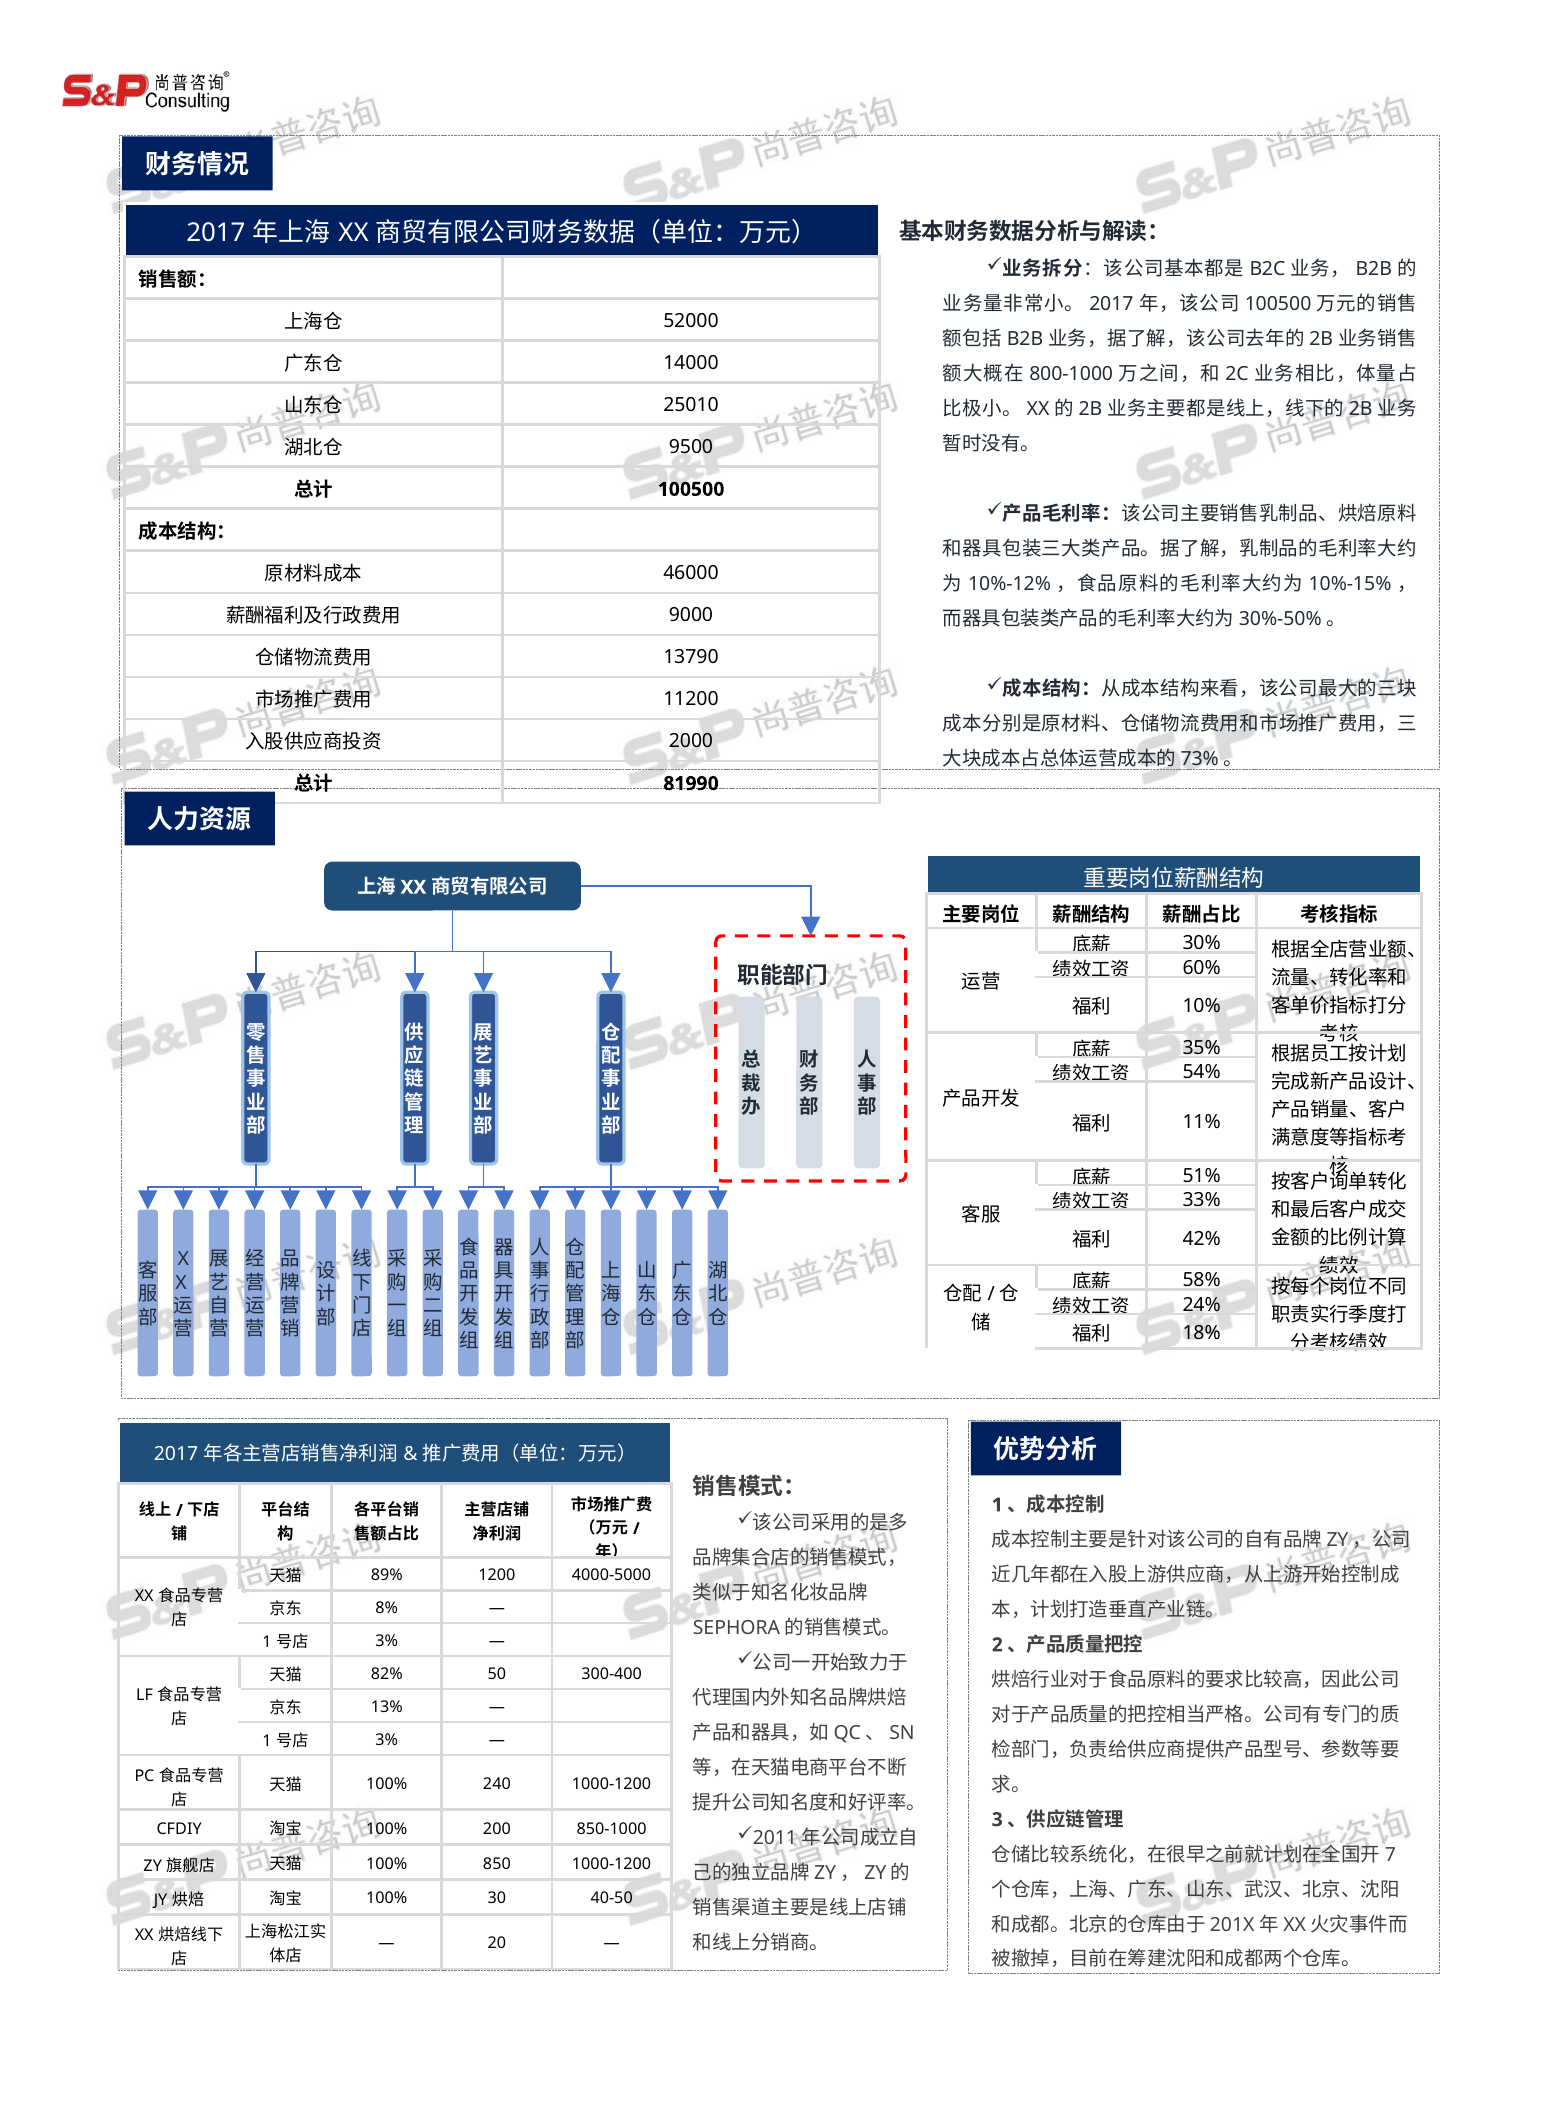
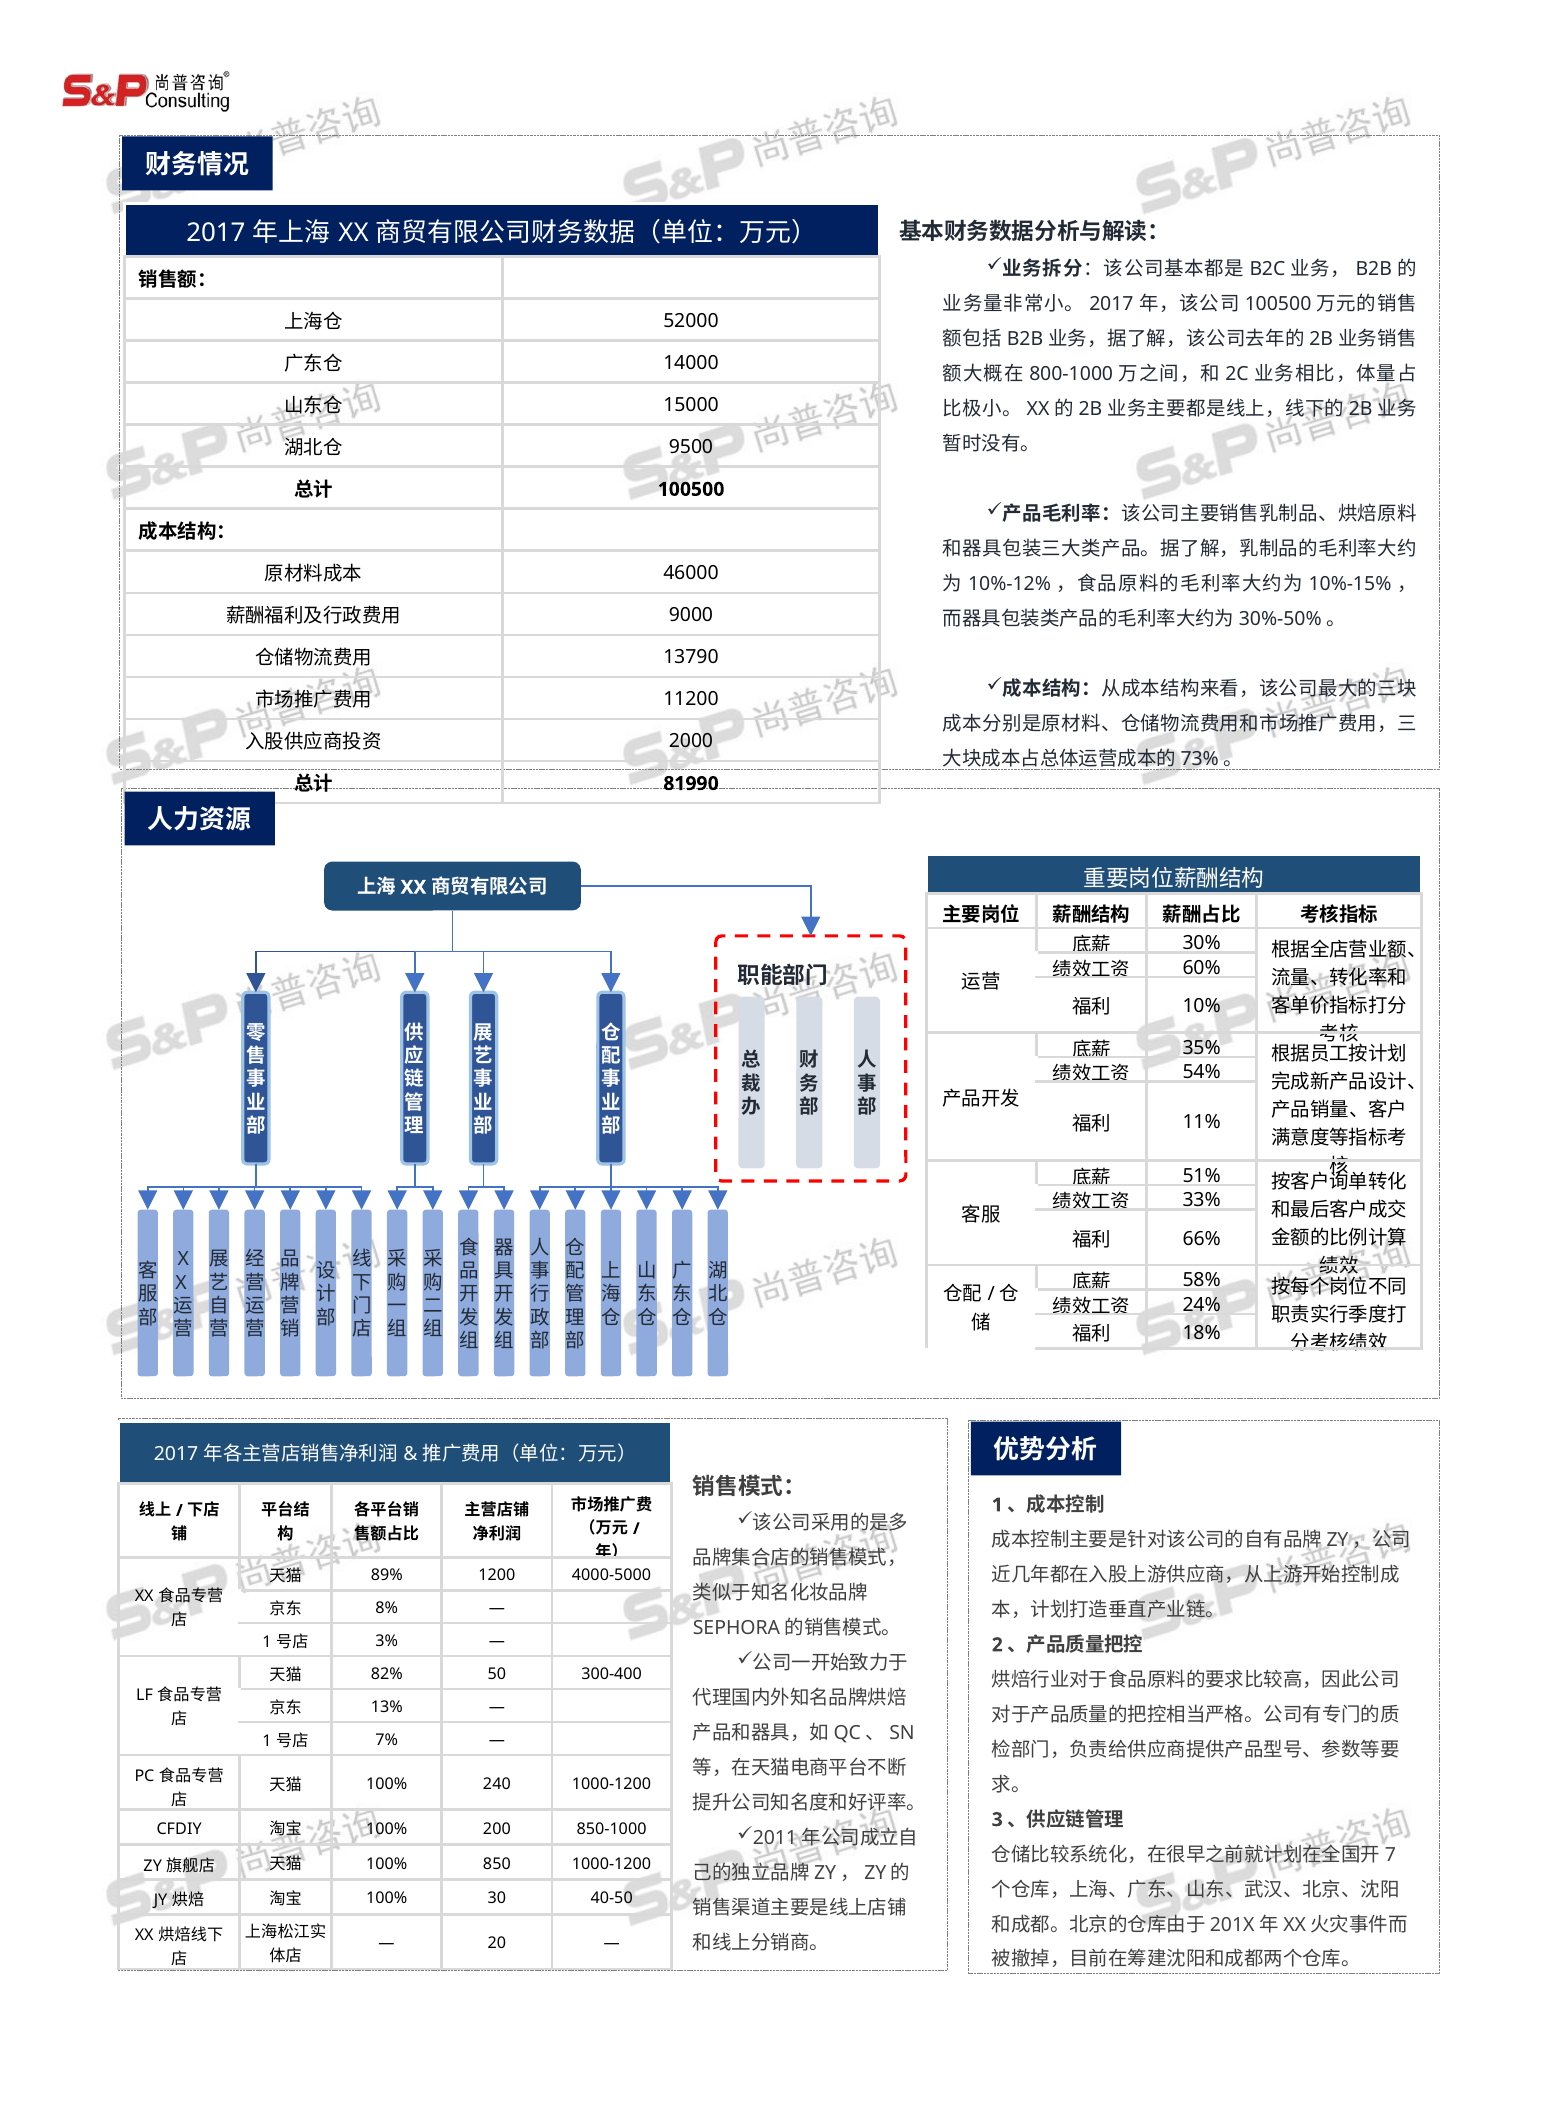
25010: 25010 -> 15000
42%: 42% -> 66%
3% at (387, 1740): 3% -> 7%
